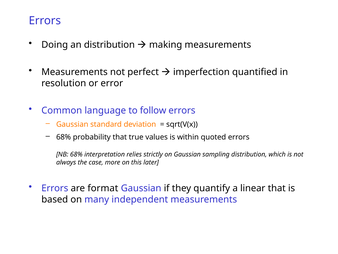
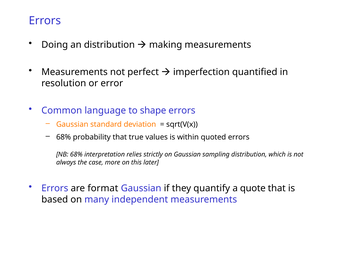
follow: follow -> shape
linear: linear -> quote
